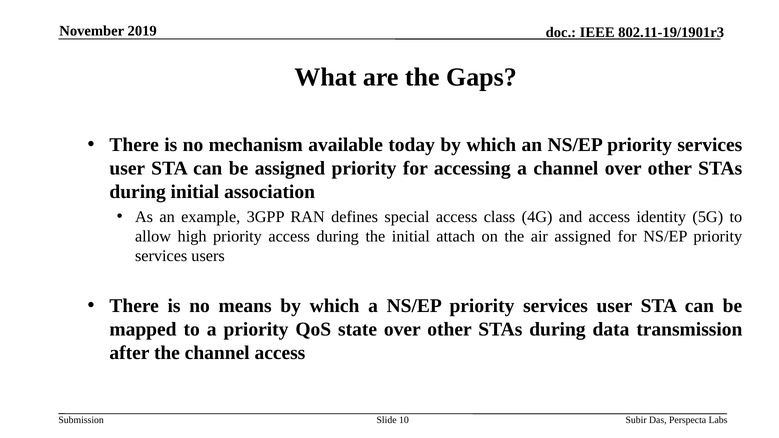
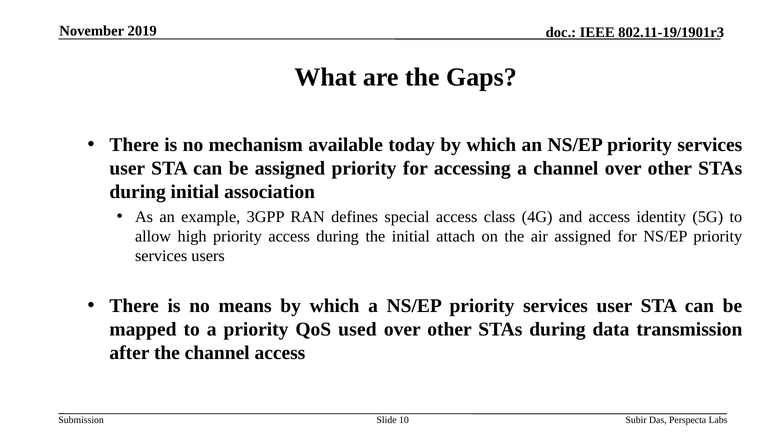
state: state -> used
